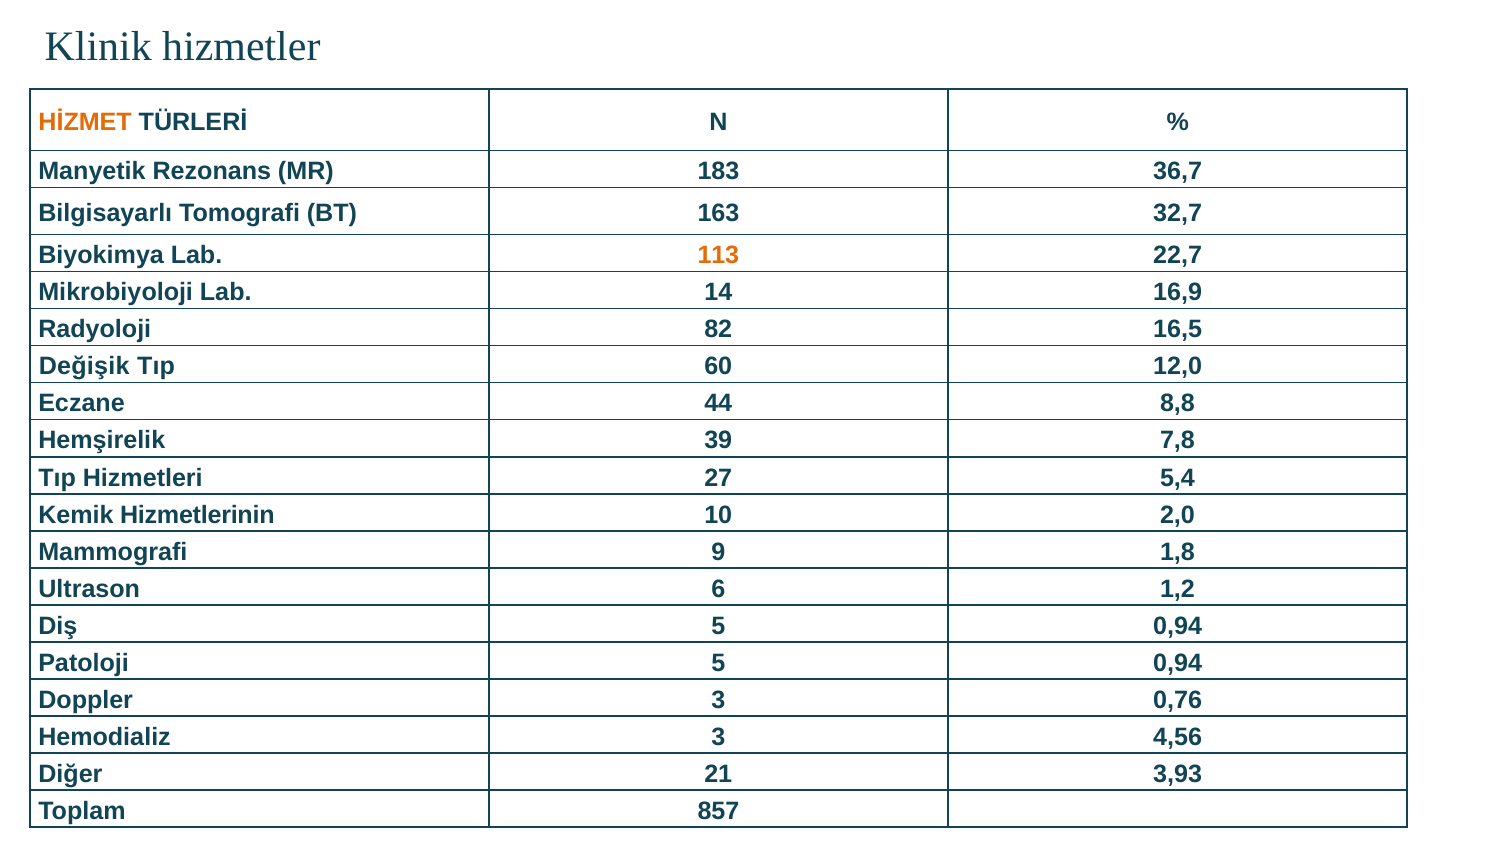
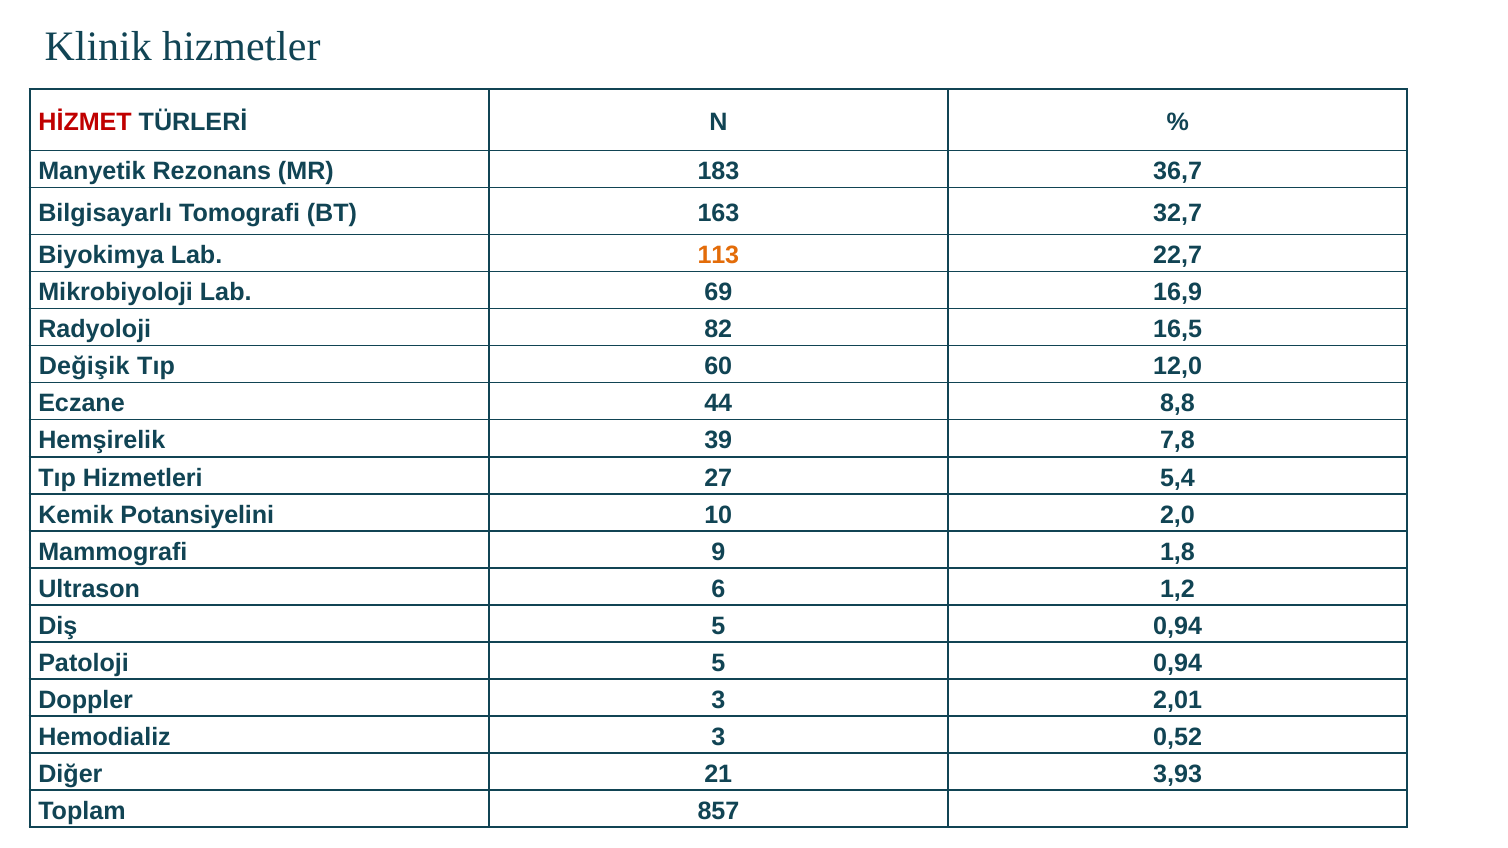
HİZMET colour: orange -> red
14: 14 -> 69
Hizmetlerinin: Hizmetlerinin -> Potansiyelini
0,76: 0,76 -> 2,01
4,56: 4,56 -> 0,52
